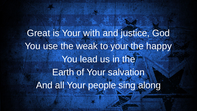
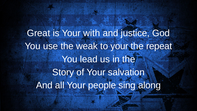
happy: happy -> repeat
Earth: Earth -> Story
